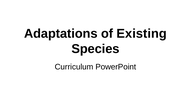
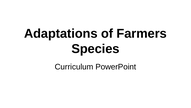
Existing: Existing -> Farmers
